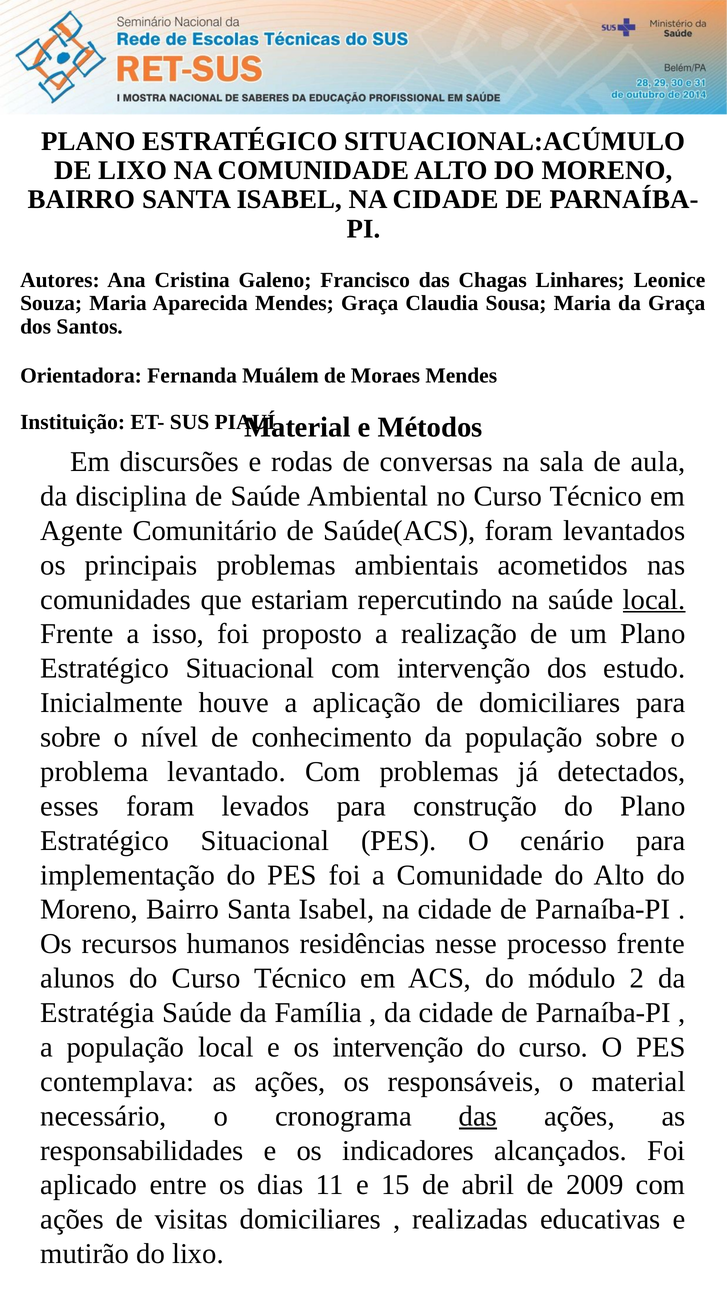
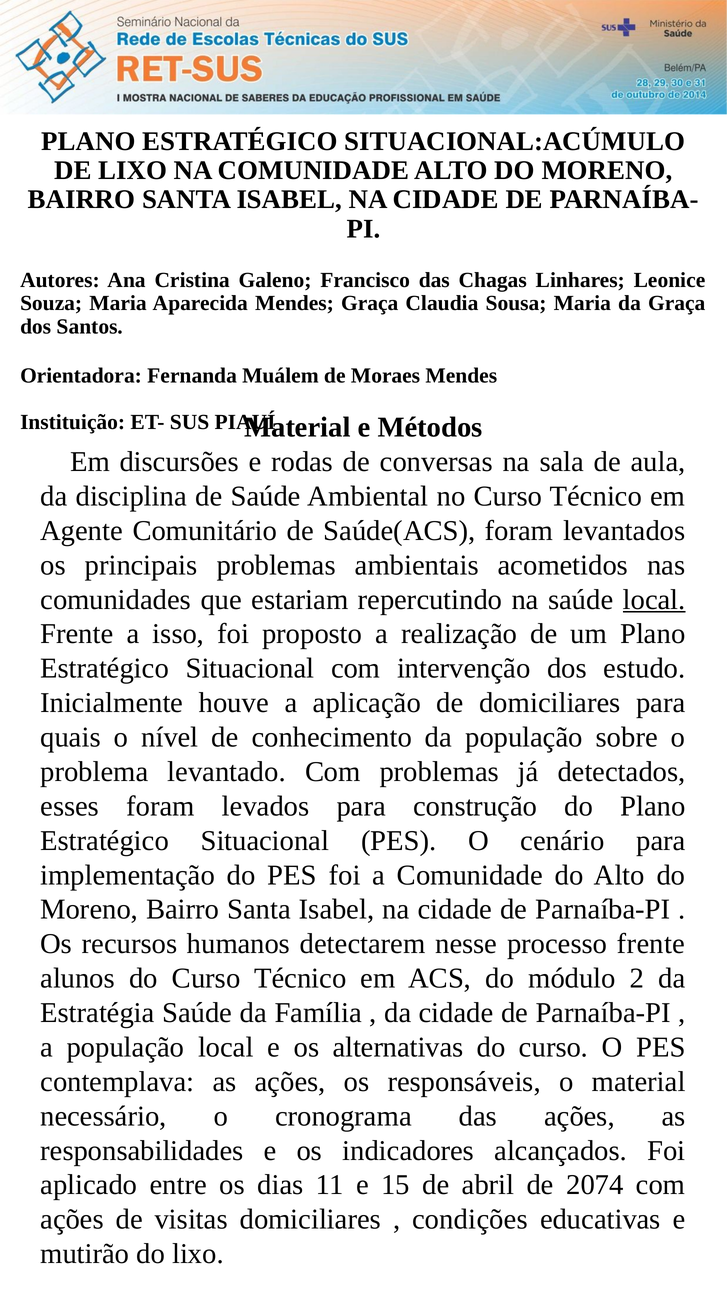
sobre at (71, 738): sobre -> quais
residências: residências -> detectarem
os intervenção: intervenção -> alternativas
das at (478, 1116) underline: present -> none
2009: 2009 -> 2074
realizadas: realizadas -> condições
